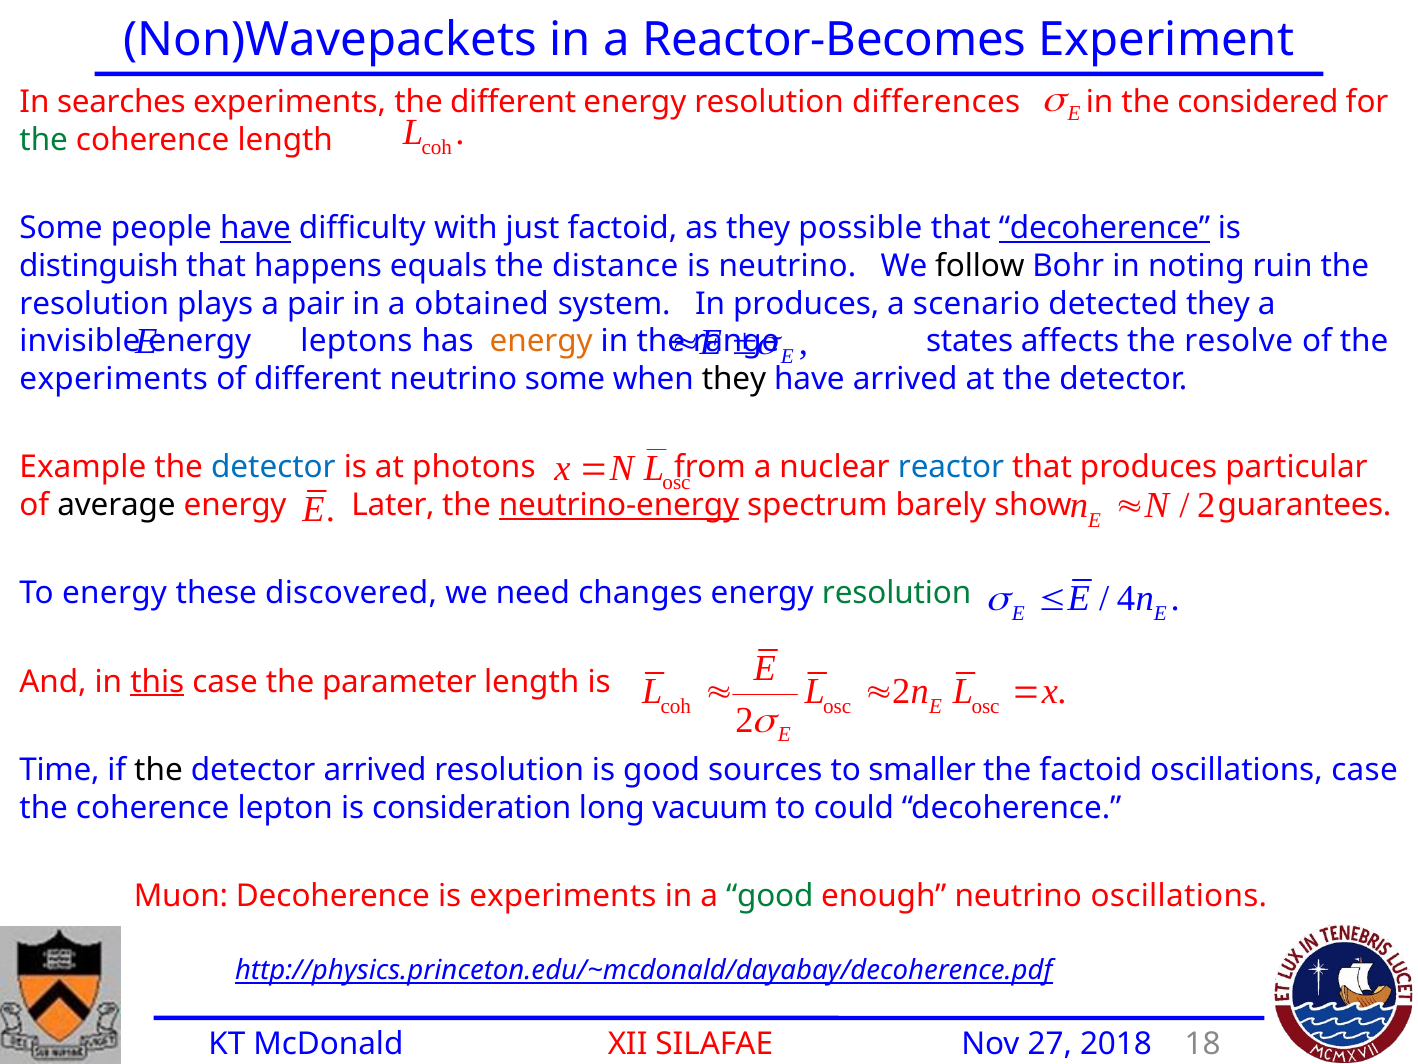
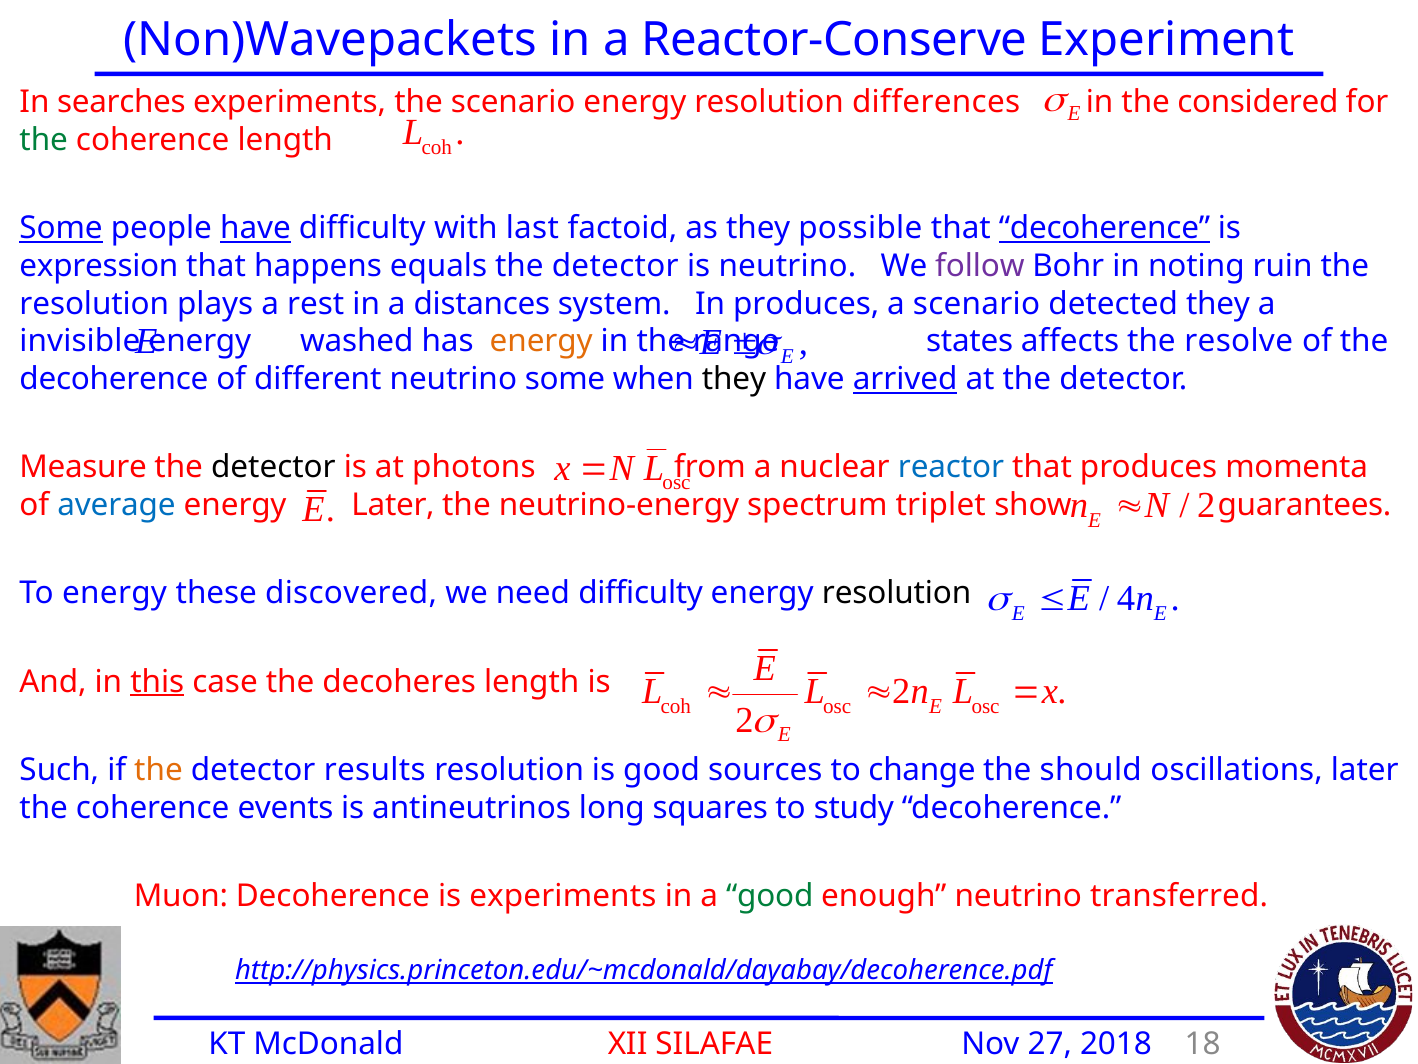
Reactor-Becomes: Reactor-Becomes -> Reactor-Conserve
the different: different -> scenario
Some at (61, 228) underline: none -> present
just: just -> last
distinguish: distinguish -> expression
distance at (615, 266): distance -> detector
follow colour: black -> purple
pair: pair -> rest
obtained: obtained -> distances
leptons: leptons -> washed
experiments at (114, 379): experiments -> decoherence
arrived at (905, 379) underline: none -> present
Example: Example -> Measure
detector at (273, 467) colour: blue -> black
particular: particular -> momenta
average colour: black -> blue
neutrino-energy underline: present -> none
barely: barely -> triplet
need changes: changes -> difficulty
resolution at (897, 593) colour: green -> black
parameter: parameter -> decoheres
Time: Time -> Such
the at (158, 770) colour: black -> orange
detector arrived: arrived -> results
smaller: smaller -> change
the factoid: factoid -> should
oscillations case: case -> later
lepton: lepton -> events
consideration: consideration -> antineutrinos
vacuum: vacuum -> squares
could: could -> study
neutrino oscillations: oscillations -> transferred
